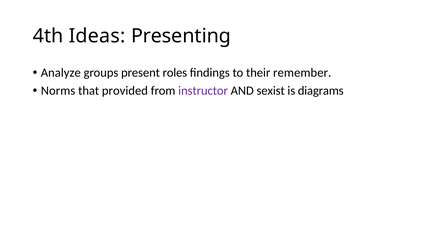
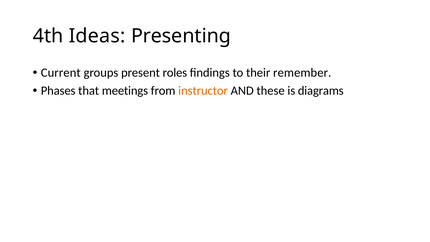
Analyze: Analyze -> Current
Norms: Norms -> Phases
provided: provided -> meetings
instructor colour: purple -> orange
sexist: sexist -> these
